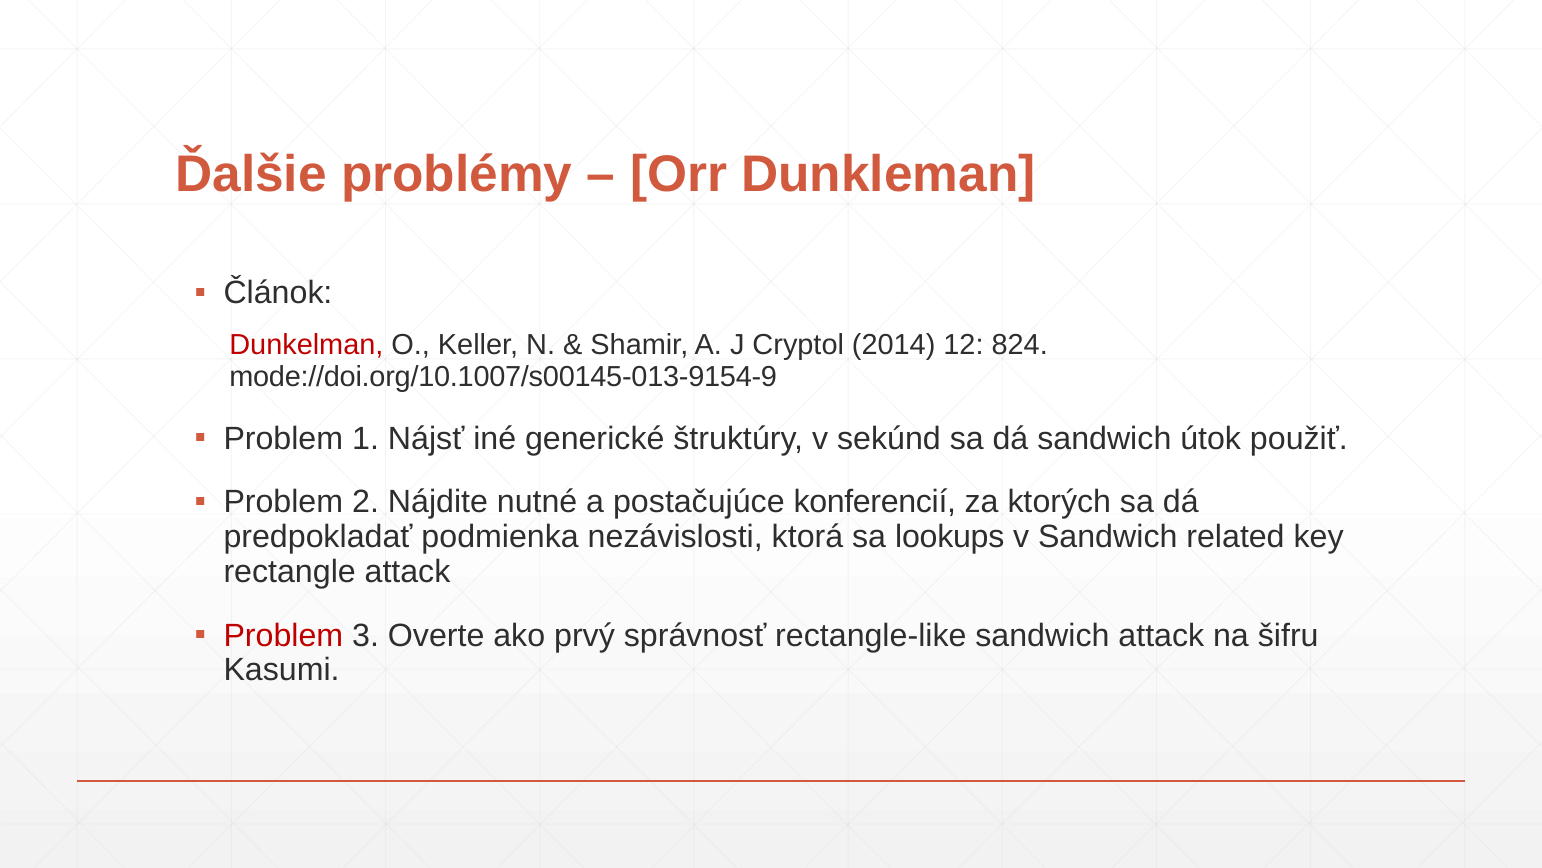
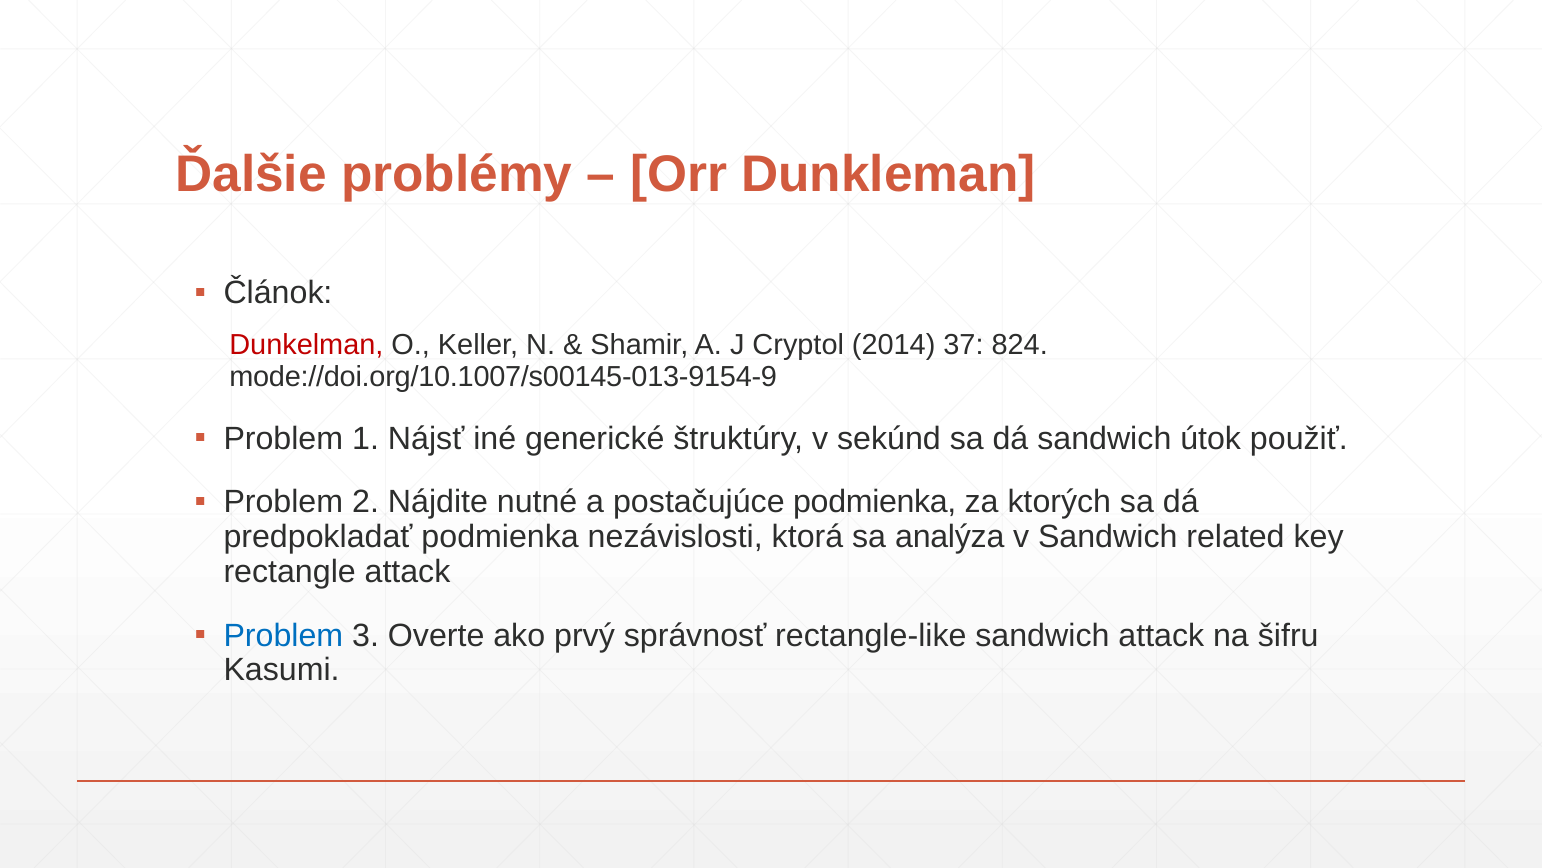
12: 12 -> 37
postačujúce konferencií: konferencií -> podmienka
lookups: lookups -> analýza
Problem at (283, 635) colour: red -> blue
